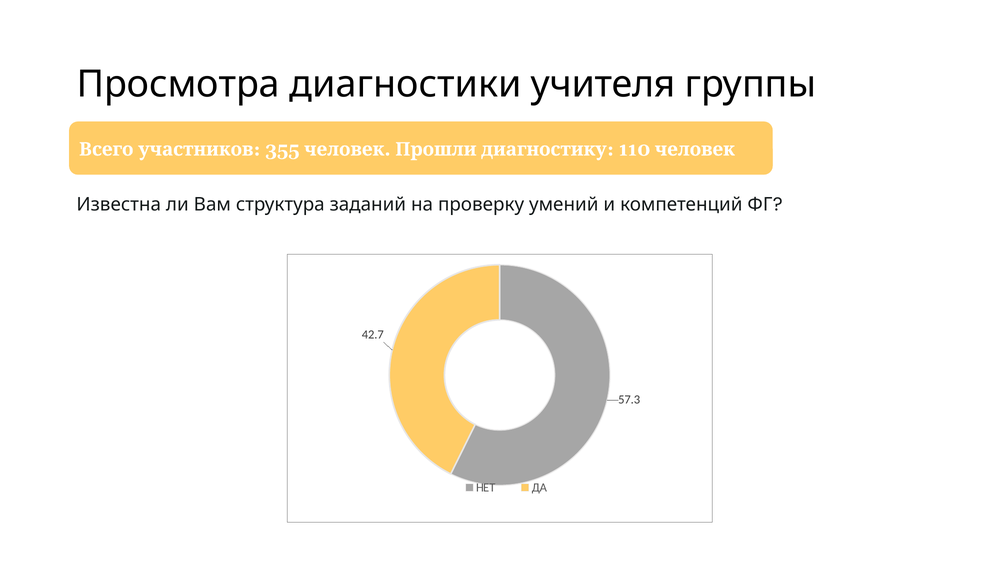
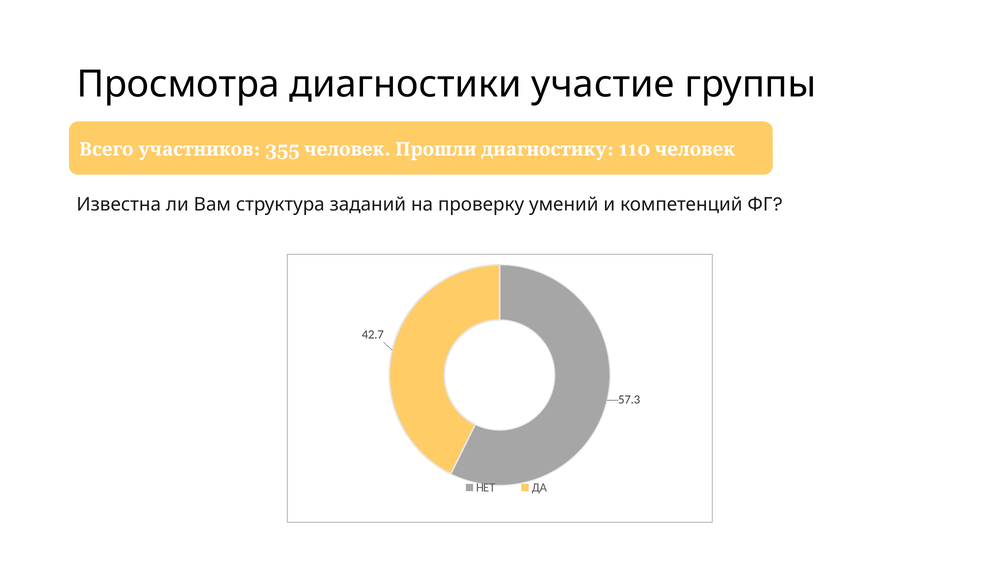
учителя: учителя -> участие
